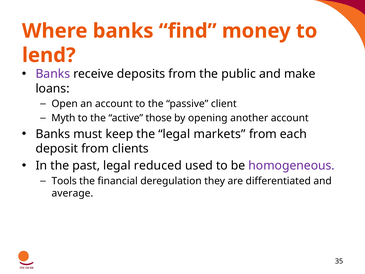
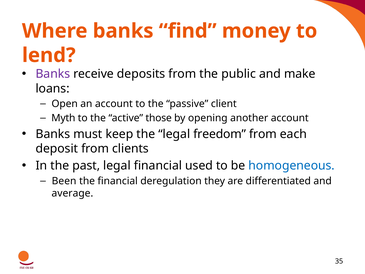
markets: markets -> freedom
legal reduced: reduced -> financial
homogeneous colour: purple -> blue
Tools: Tools -> Been
